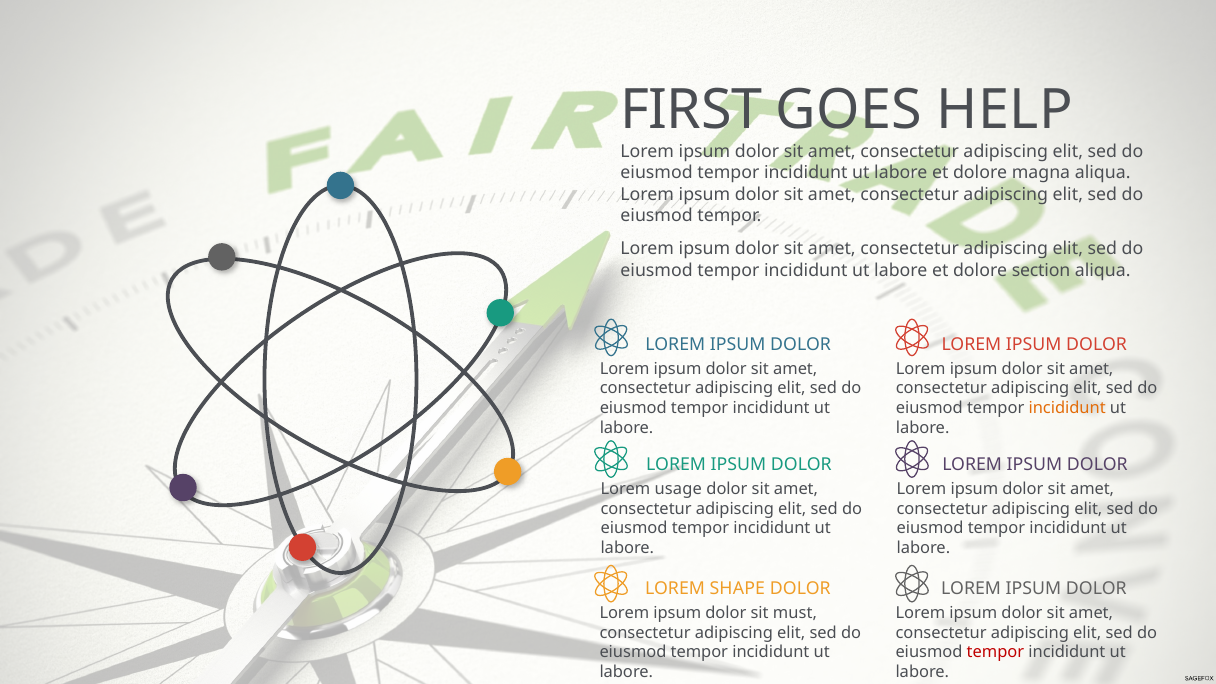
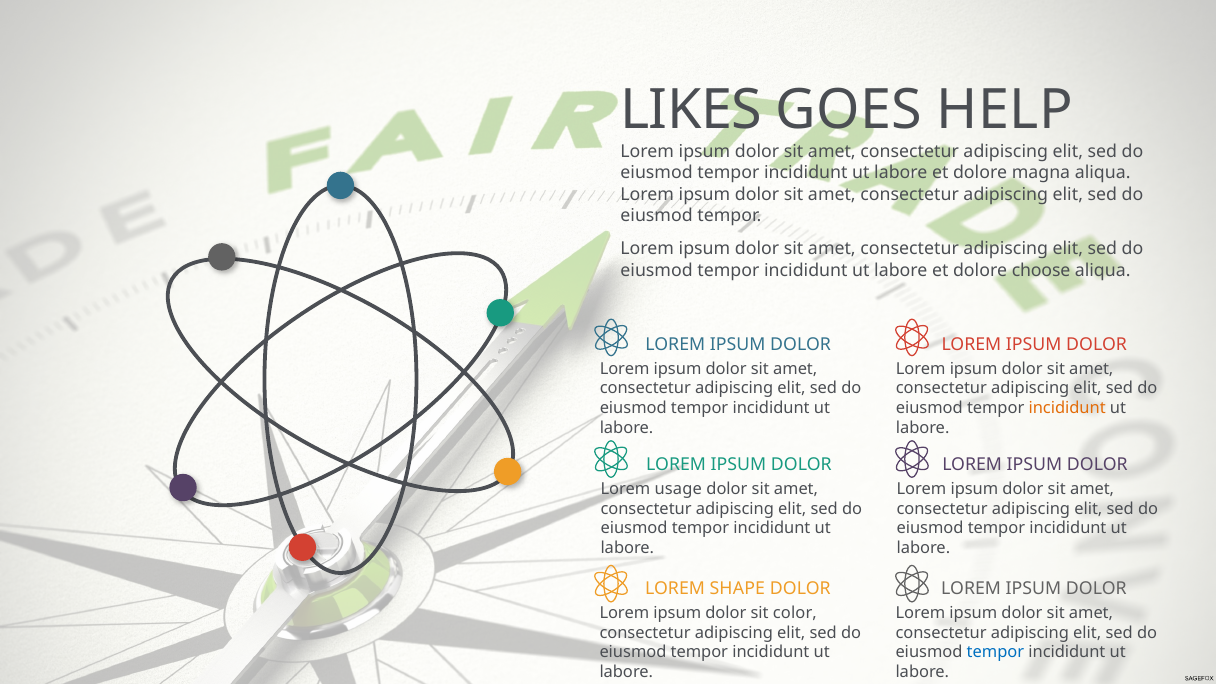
FIRST: FIRST -> LIKES
section: section -> choose
must: must -> color
tempor at (995, 652) colour: red -> blue
